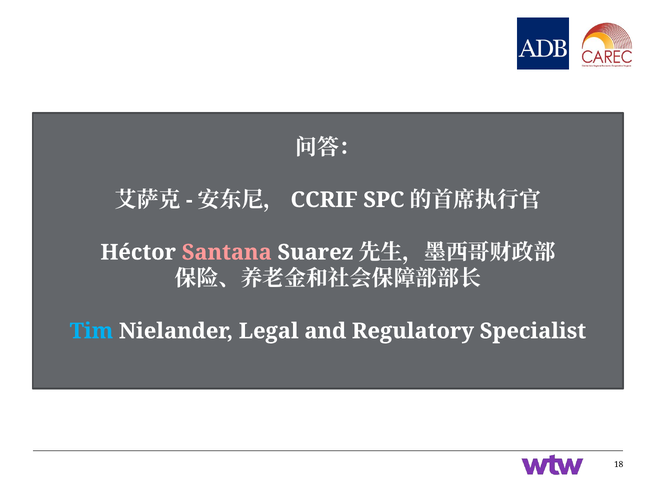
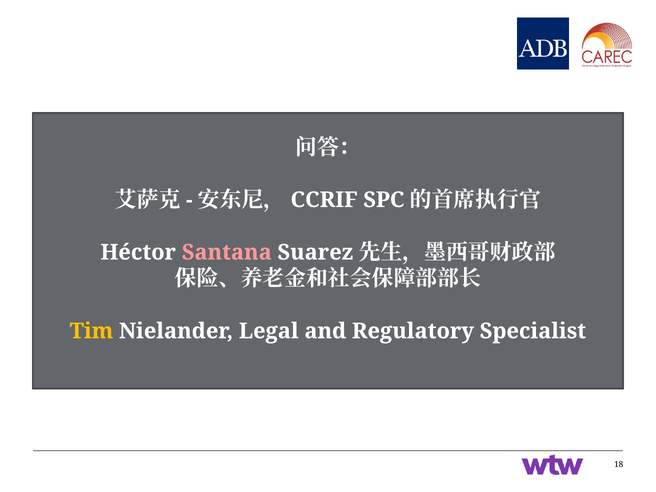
Tim colour: light blue -> yellow
